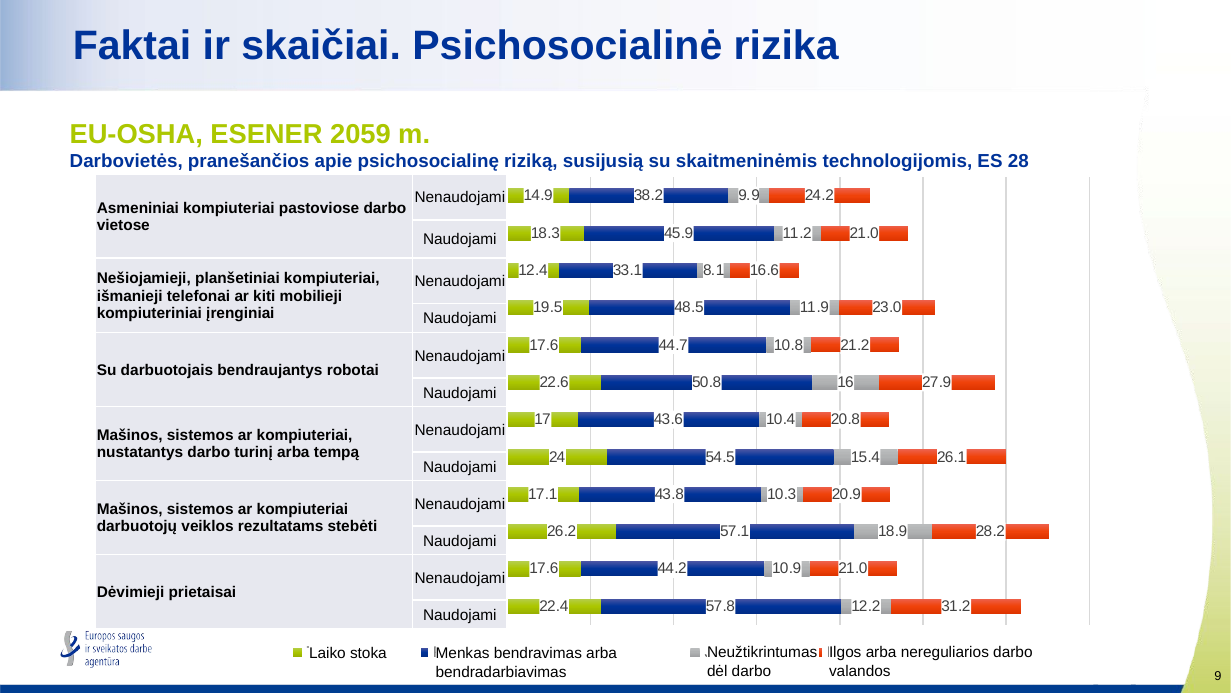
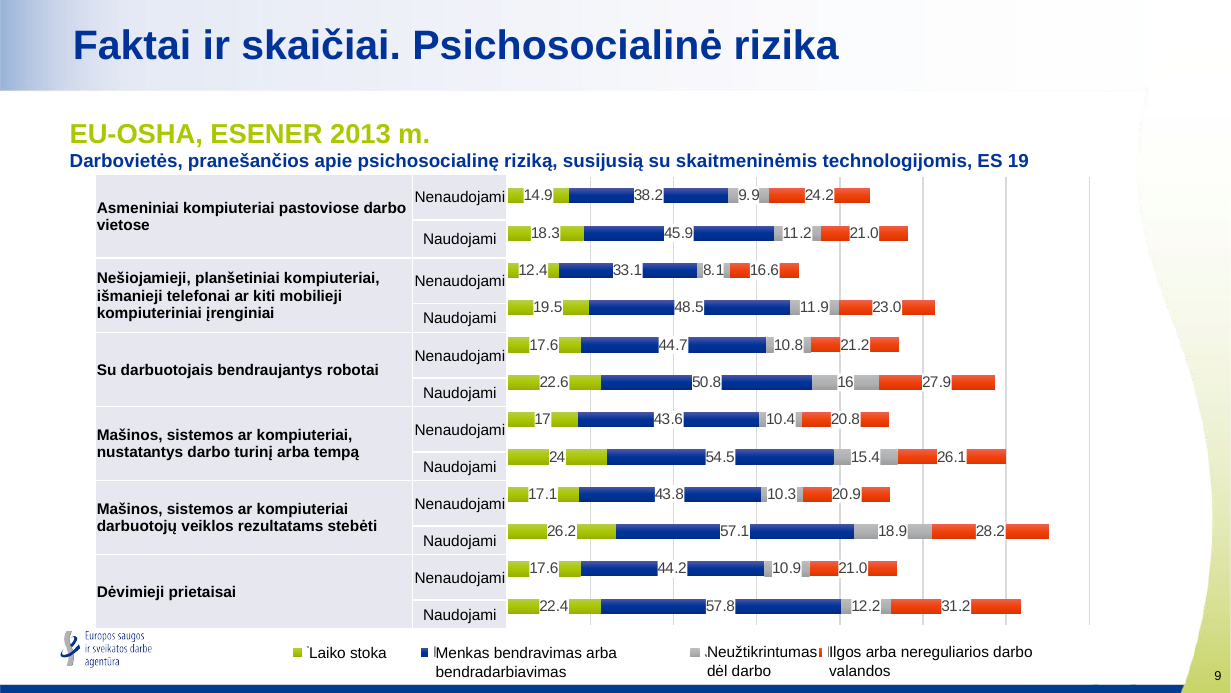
2059: 2059 -> 2013
28: 28 -> 19
